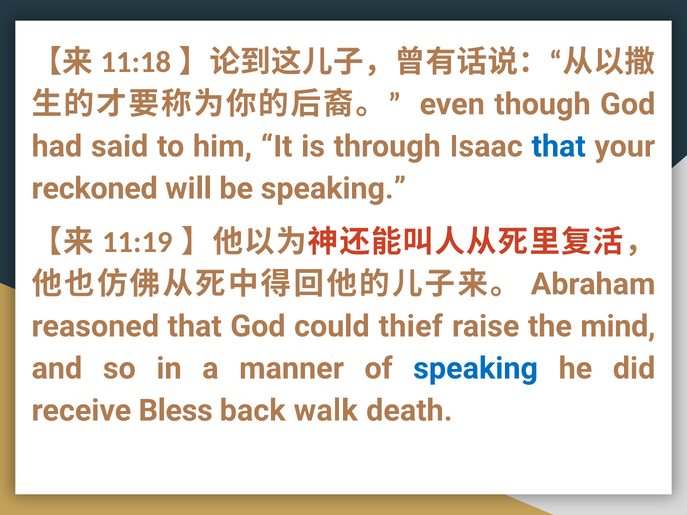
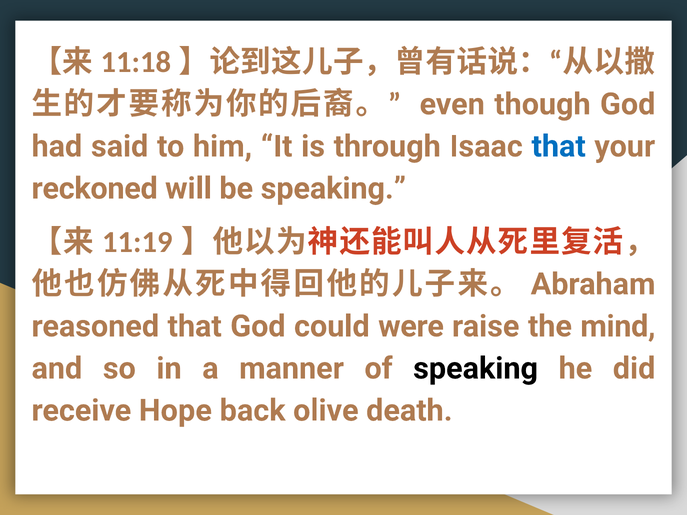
thief: thief -> were
speaking at (476, 369) colour: blue -> black
Bless: Bless -> Hope
walk: walk -> olive
